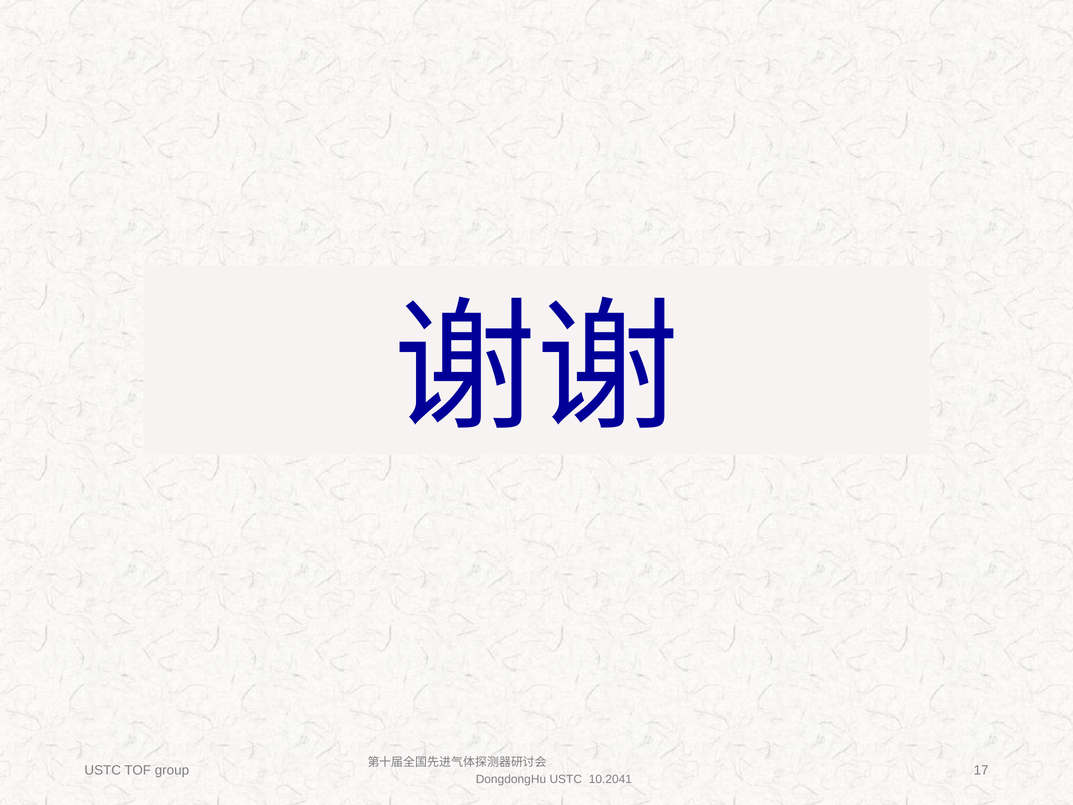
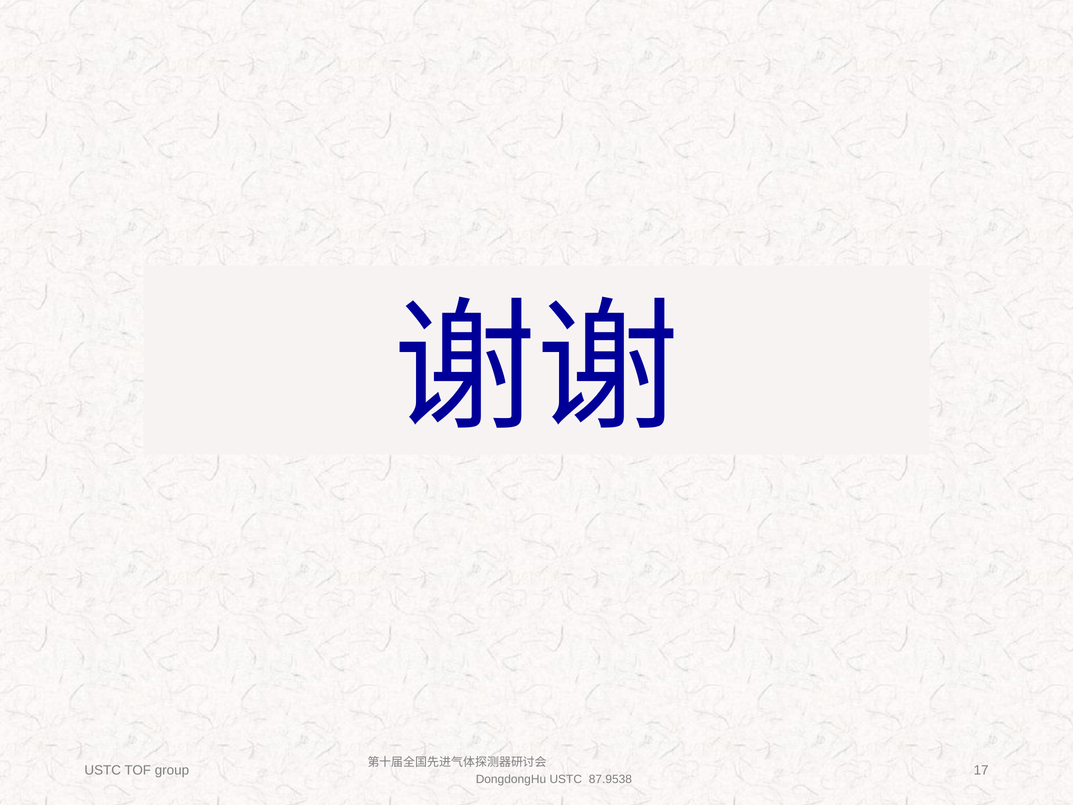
10.2041: 10.2041 -> 87.9538
